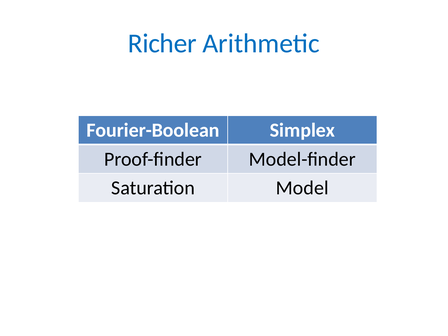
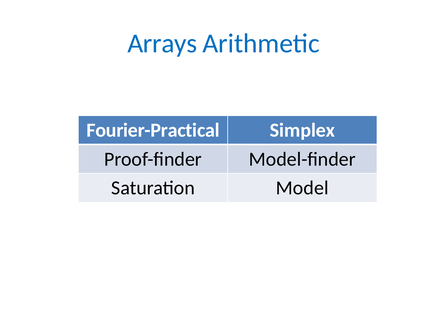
Richer: Richer -> Arrays
Fourier-Boolean: Fourier-Boolean -> Fourier-Practical
